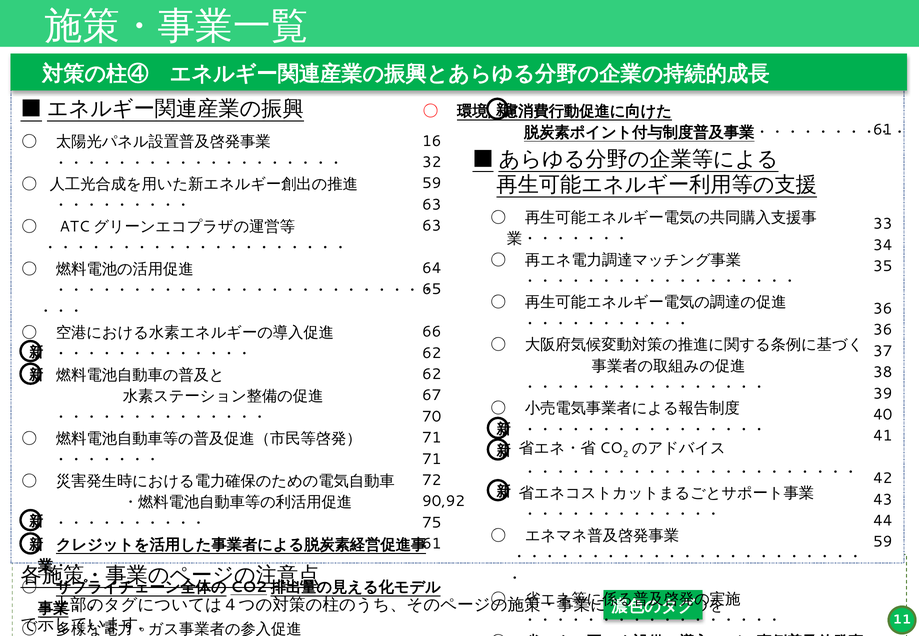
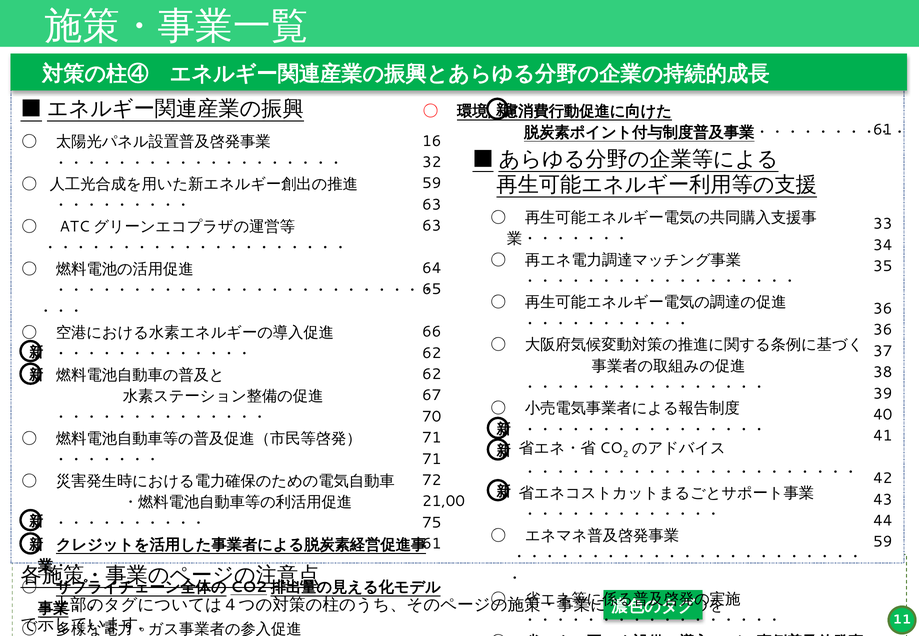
90,92: 90,92 -> 21,00
